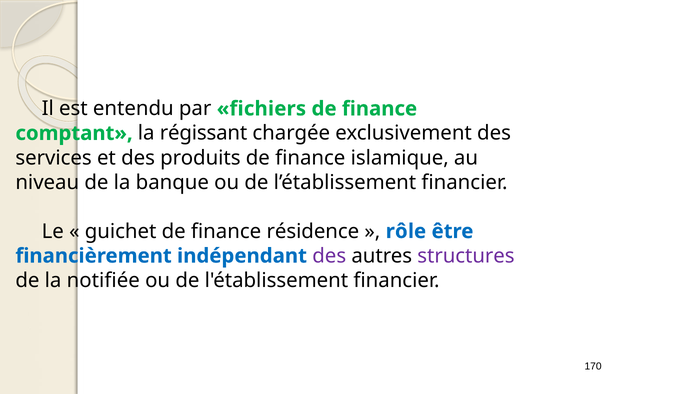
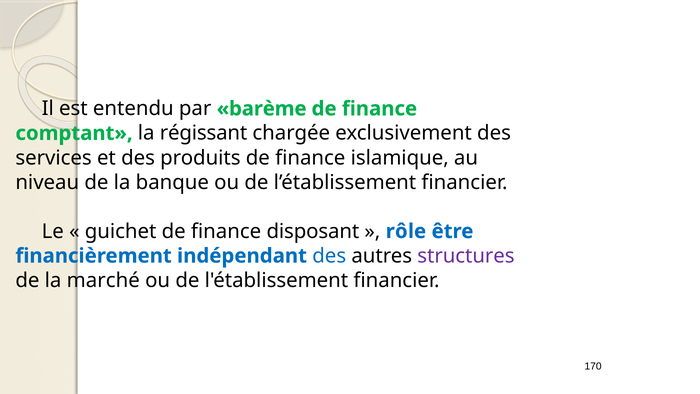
fichiers: fichiers -> barème
résidence: résidence -> disposant
des at (329, 256) colour: purple -> blue
notifiée: notifiée -> marché
